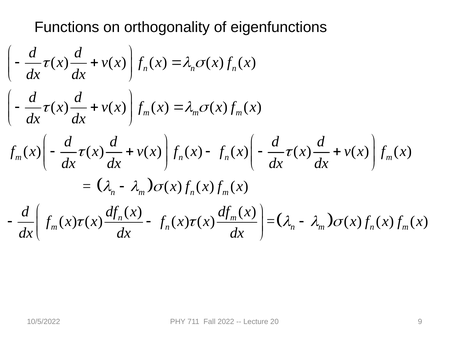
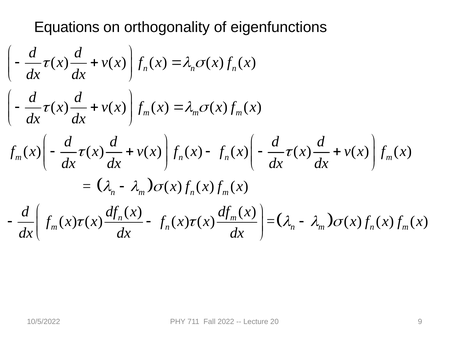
Functions: Functions -> Equations
